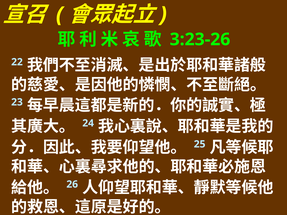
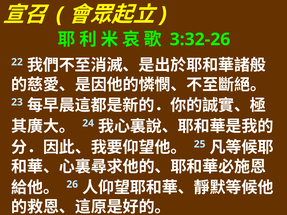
3:23-26: 3:23-26 -> 3:32-26
